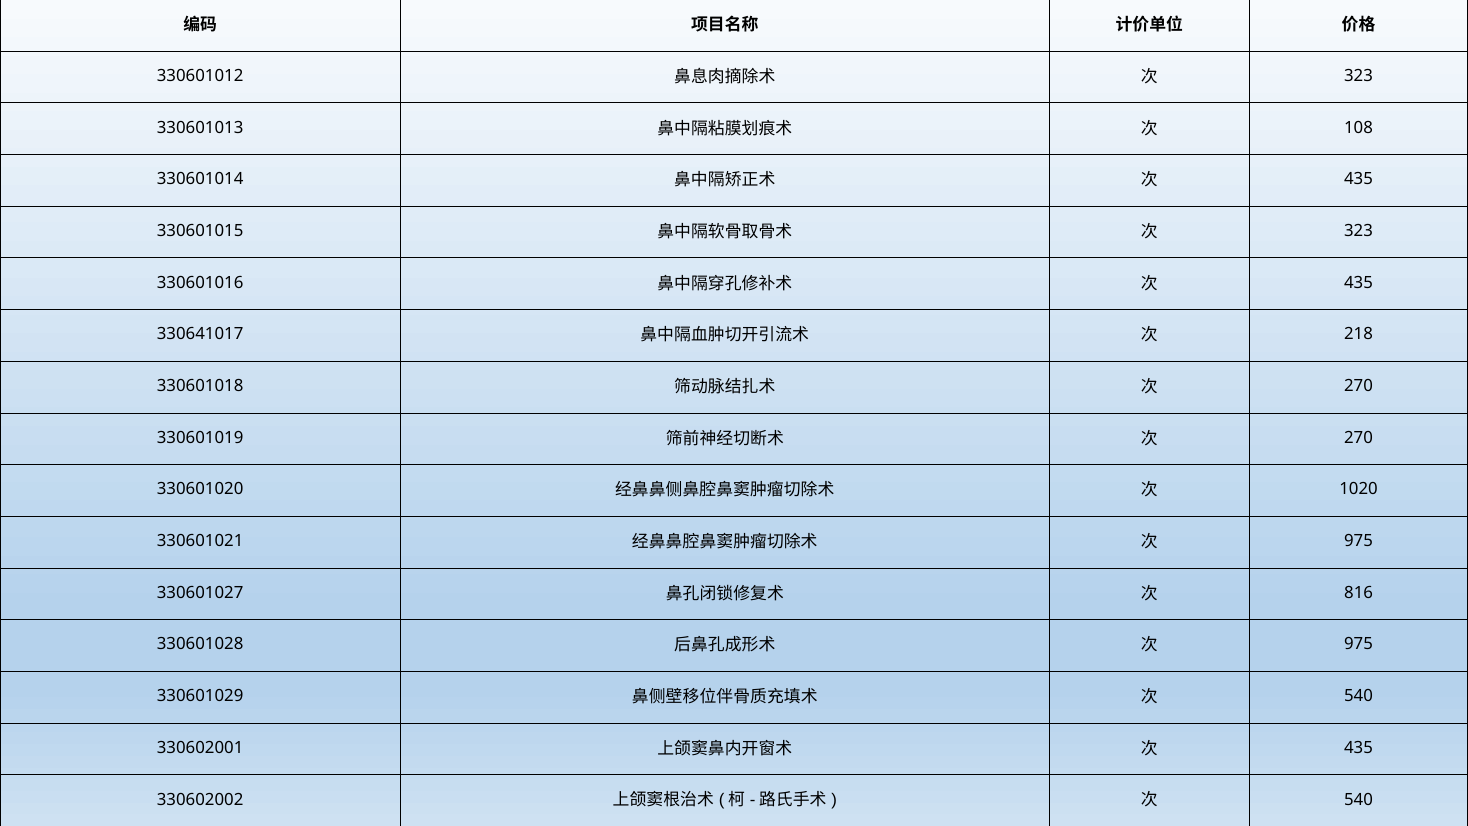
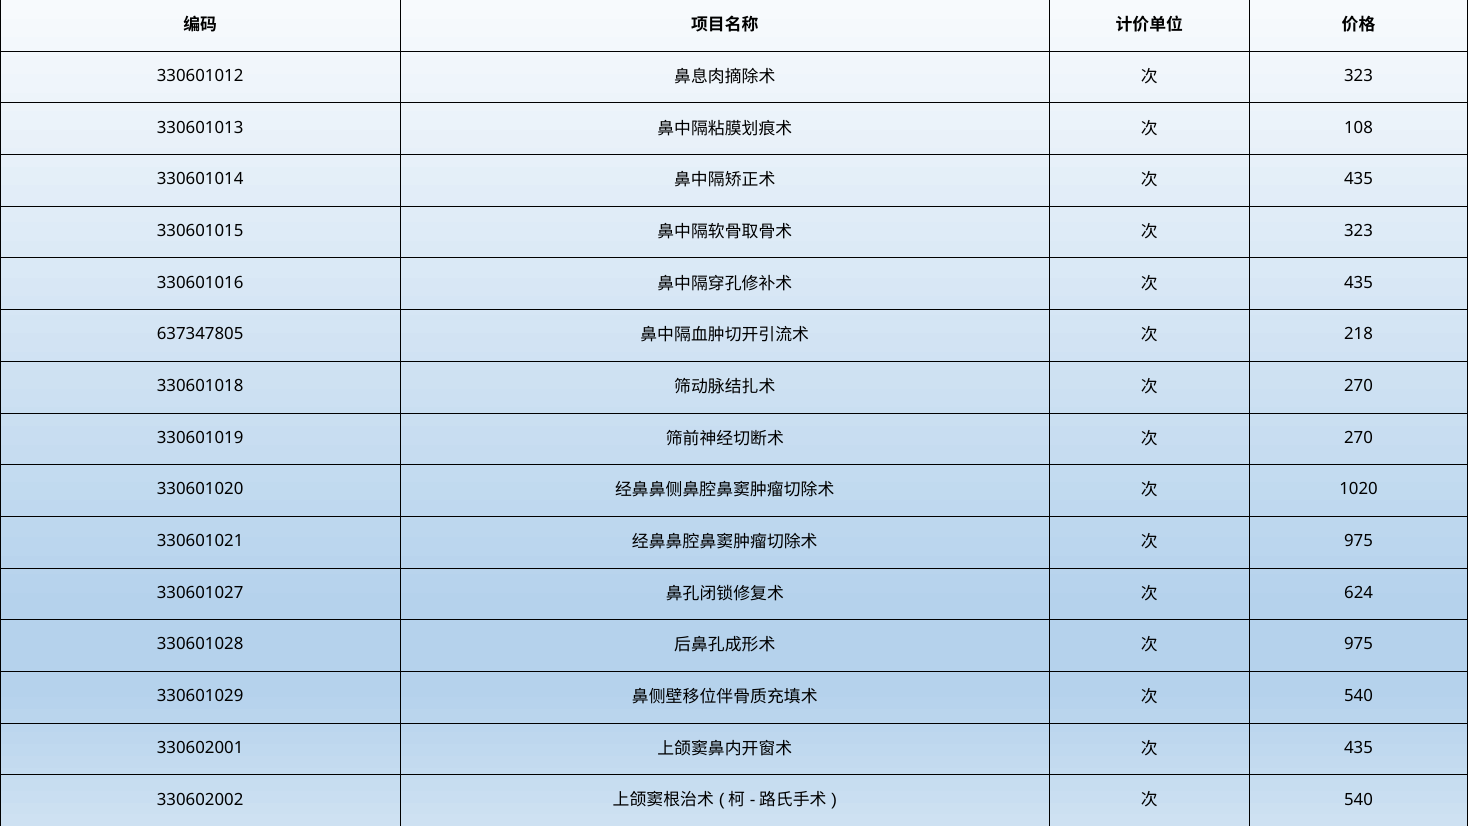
330641017: 330641017 -> 637347805
816: 816 -> 624
